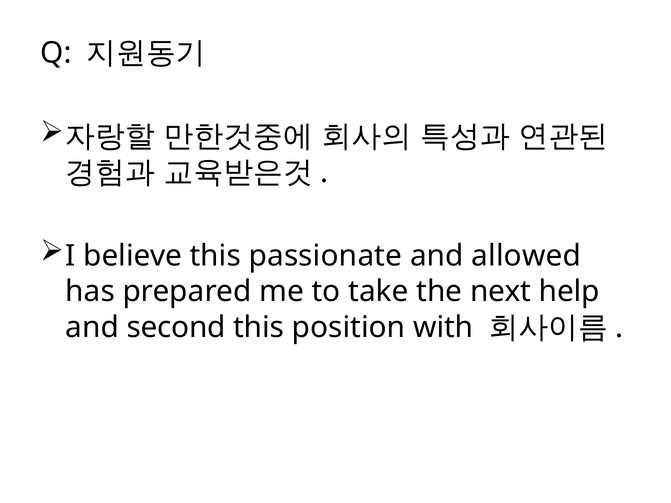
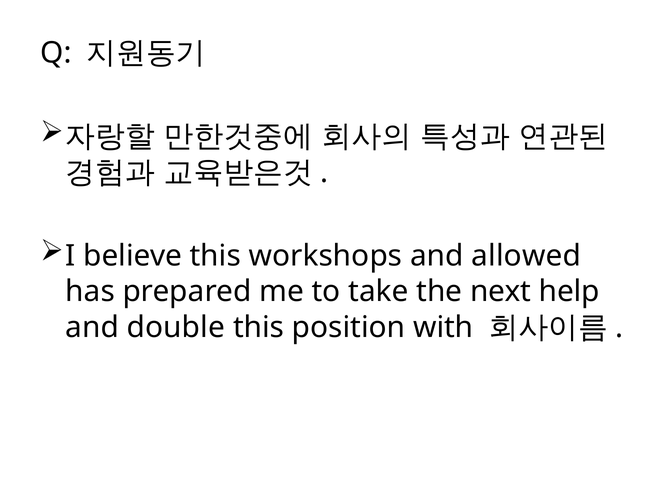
passionate: passionate -> workshops
second: second -> double
